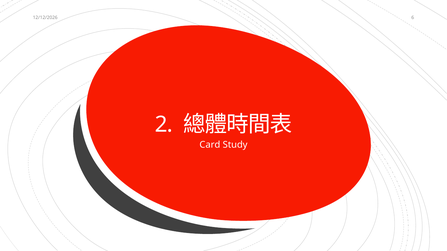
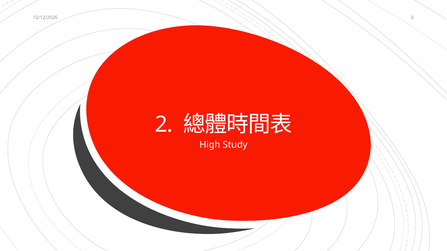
Card: Card -> High
